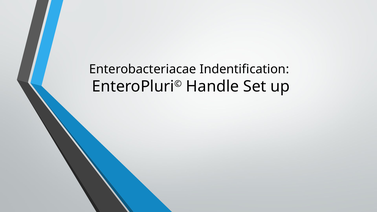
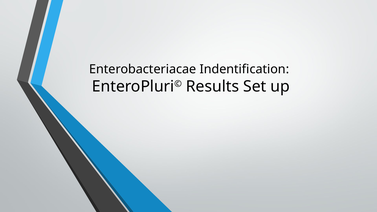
Handle: Handle -> Results
